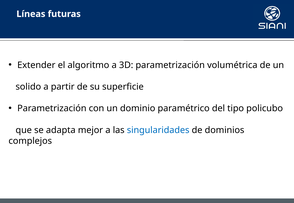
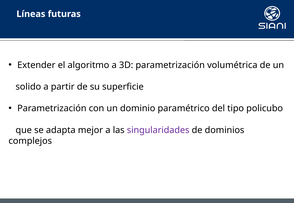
singularidades colour: blue -> purple
